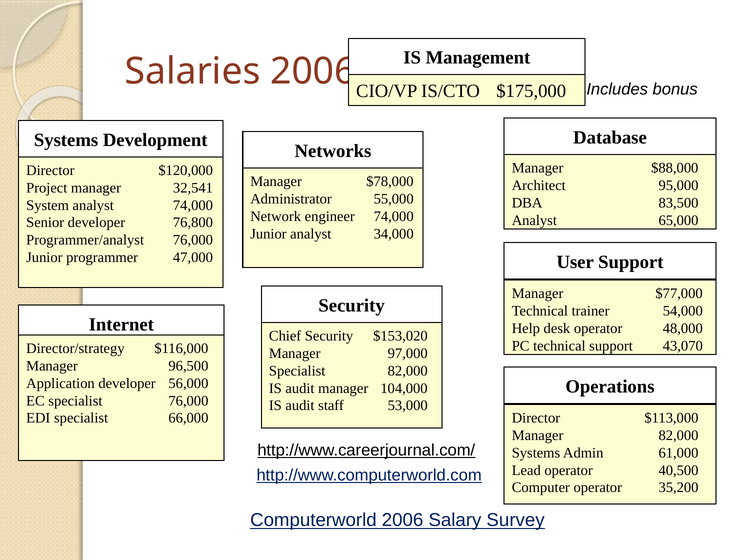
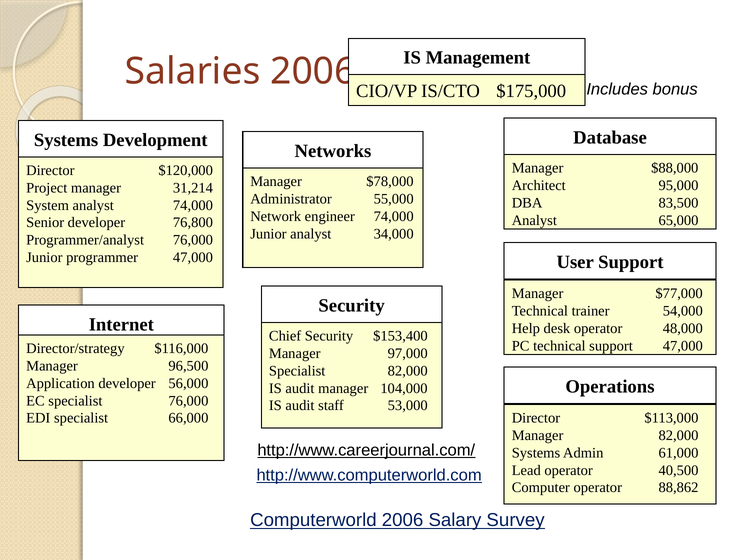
32,541: 32,541 -> 31,214
$153,020: $153,020 -> $153,400
support 43,070: 43,070 -> 47,000
35,200: 35,200 -> 88,862
